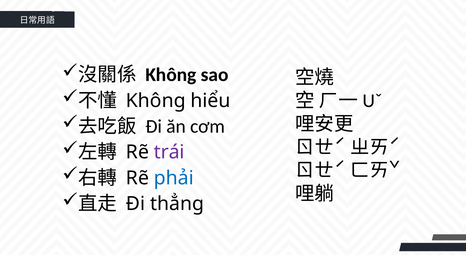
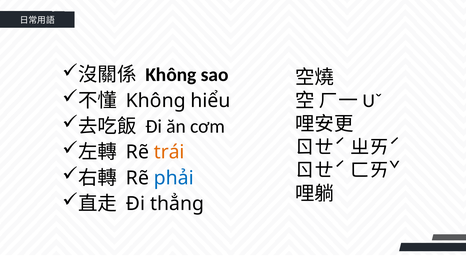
trái colour: purple -> orange
